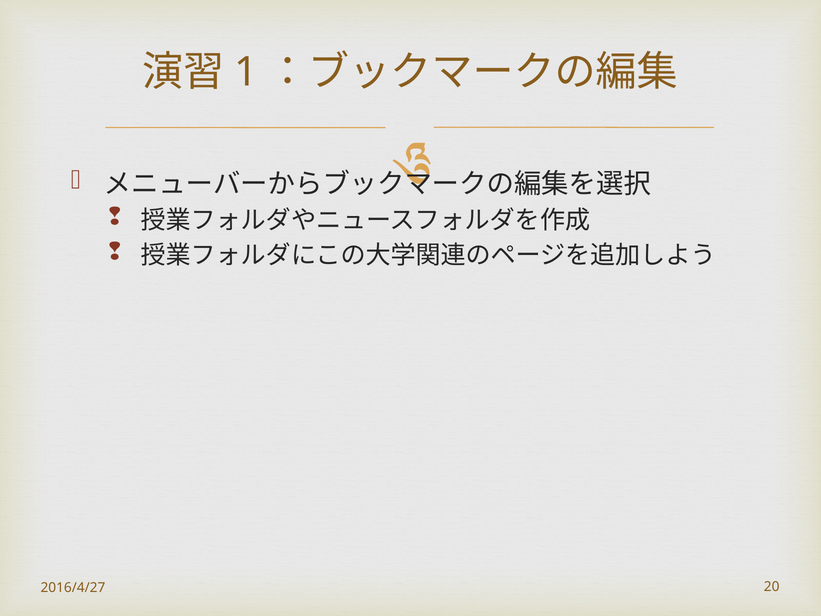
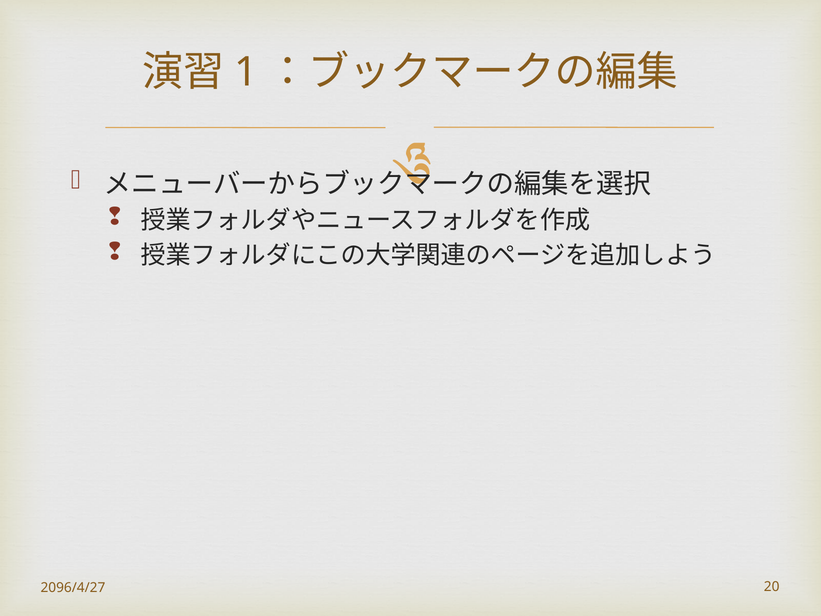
2016/4/27: 2016/4/27 -> 2096/4/27
